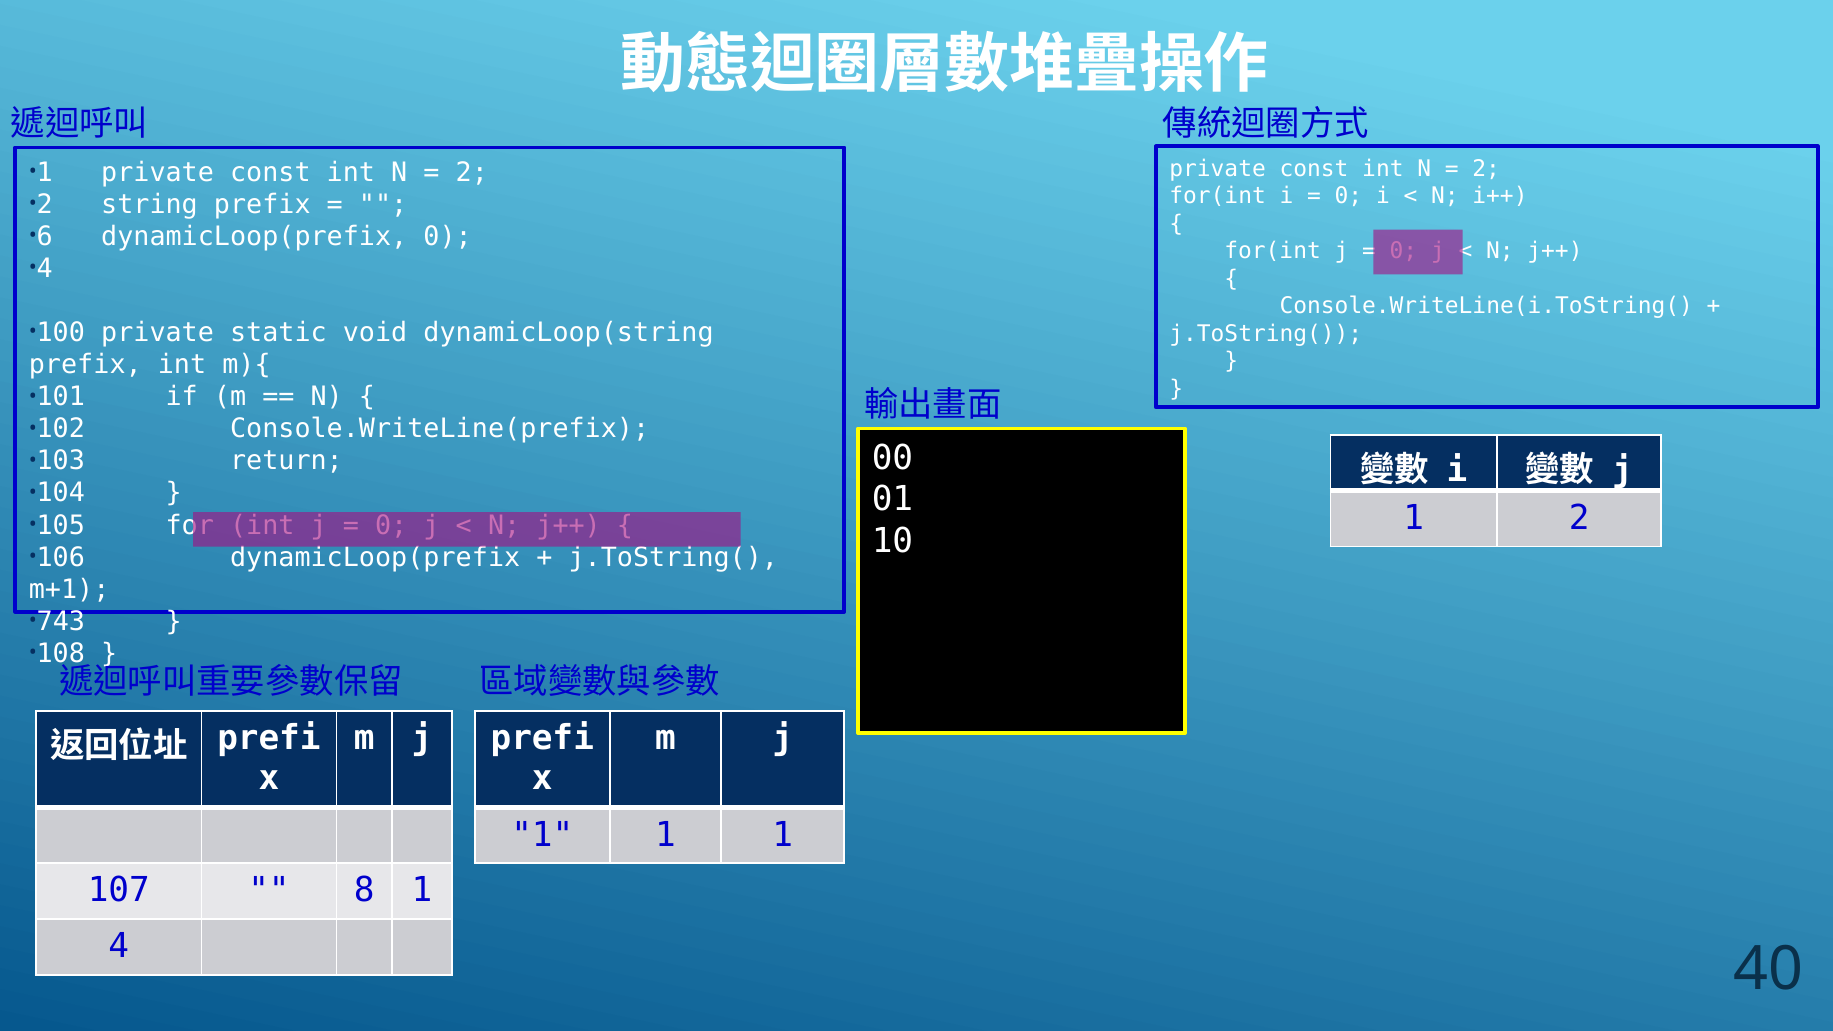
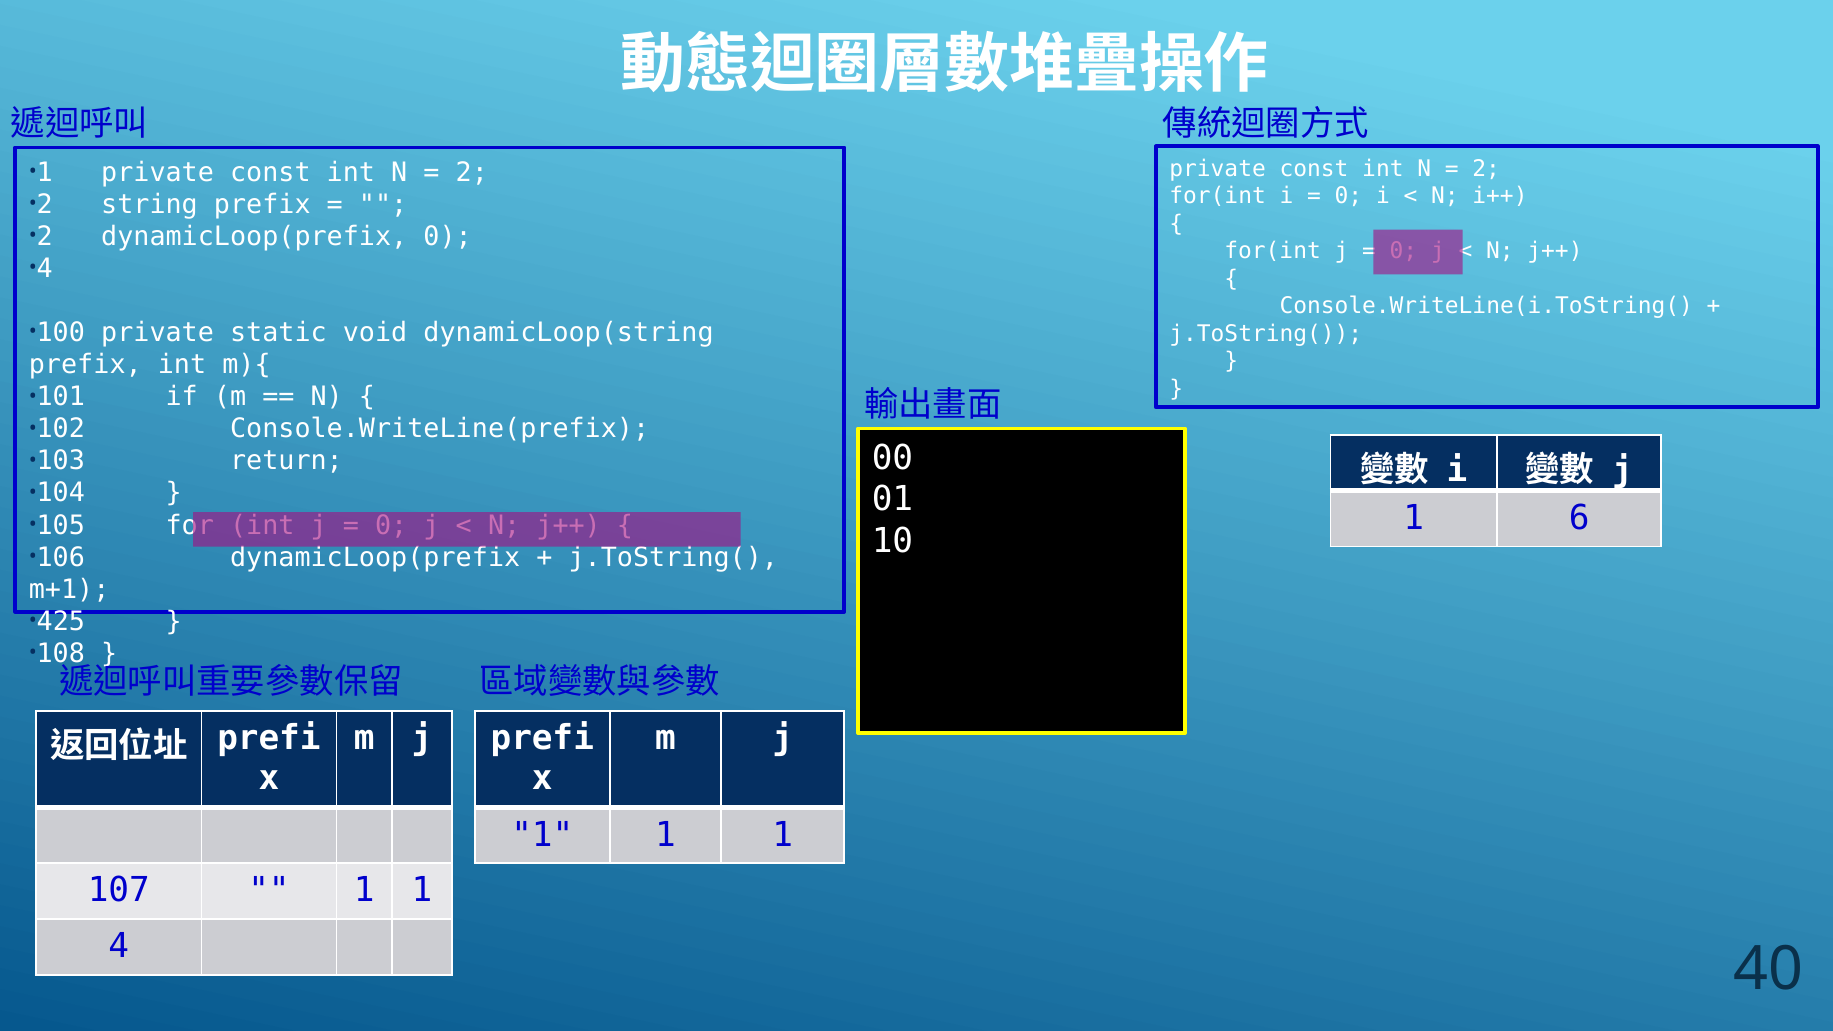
6 at (45, 236): 6 -> 2
1 2: 2 -> 6
743: 743 -> 425
8 at (364, 891): 8 -> 1
